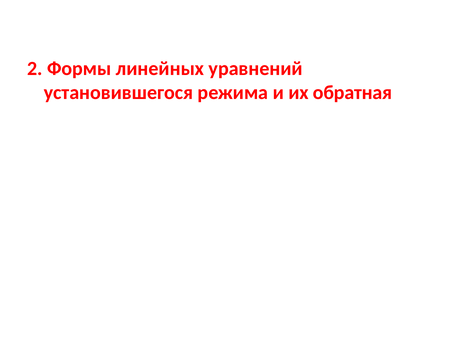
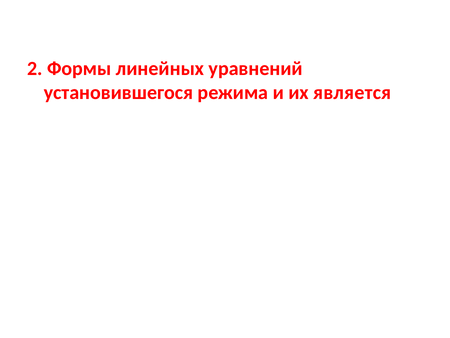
обратная: обратная -> является
